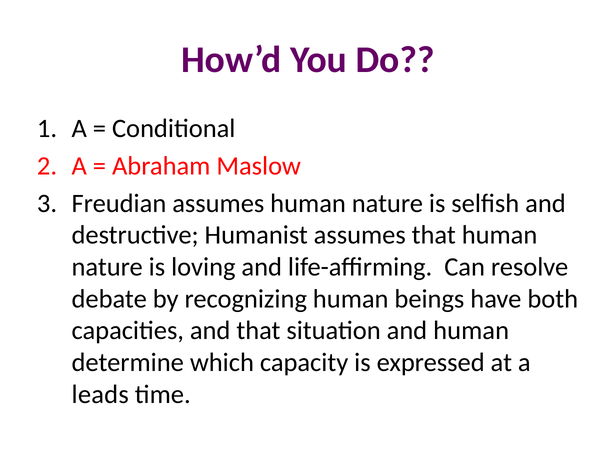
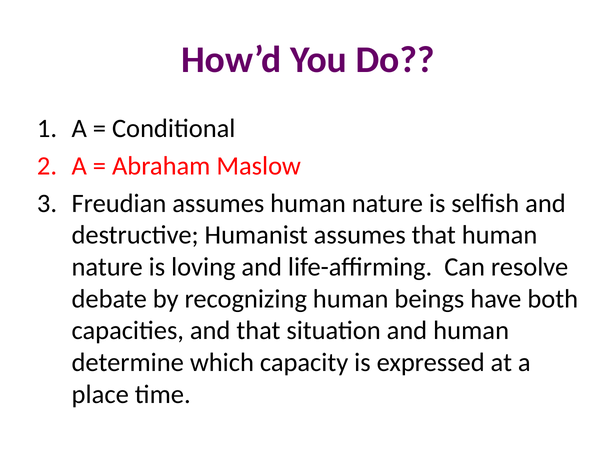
leads: leads -> place
